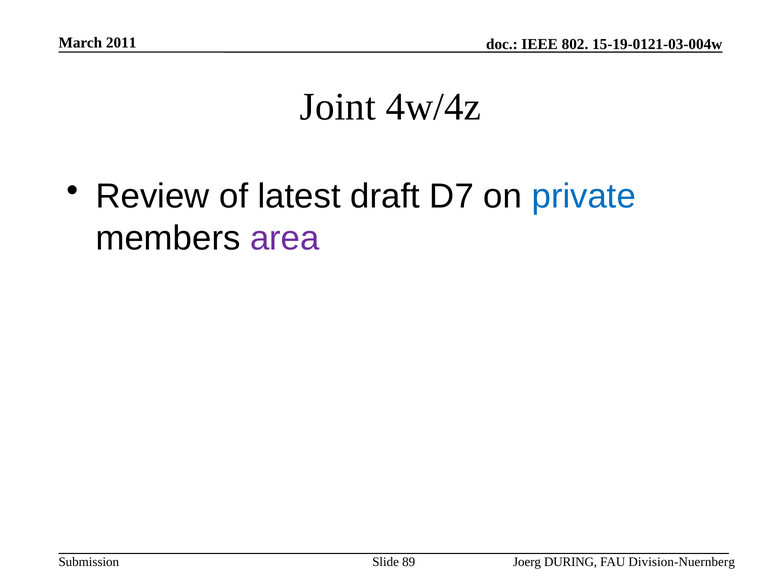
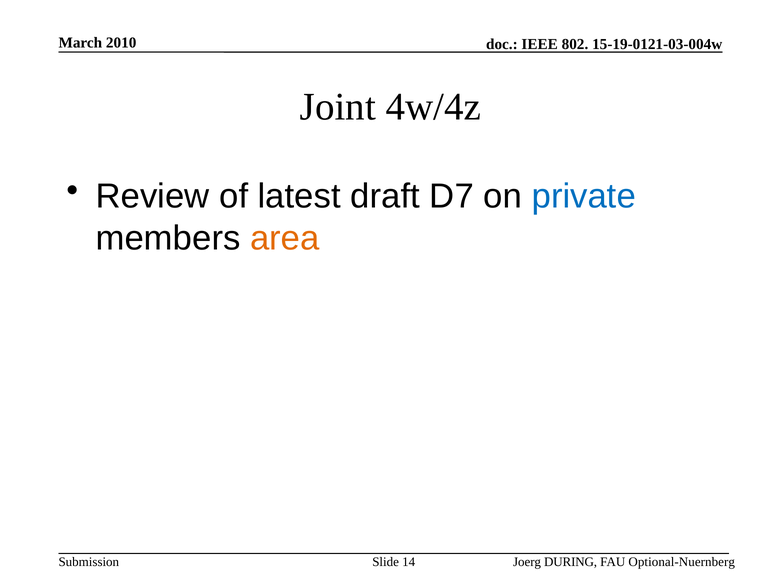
2011: 2011 -> 2010
area colour: purple -> orange
89: 89 -> 14
Division-Nuernberg: Division-Nuernberg -> Optional-Nuernberg
